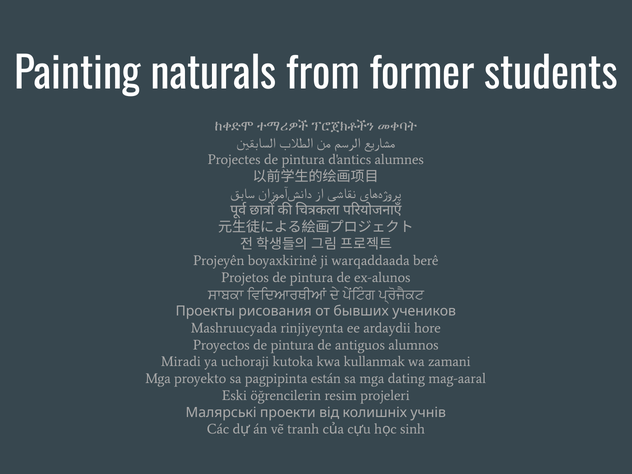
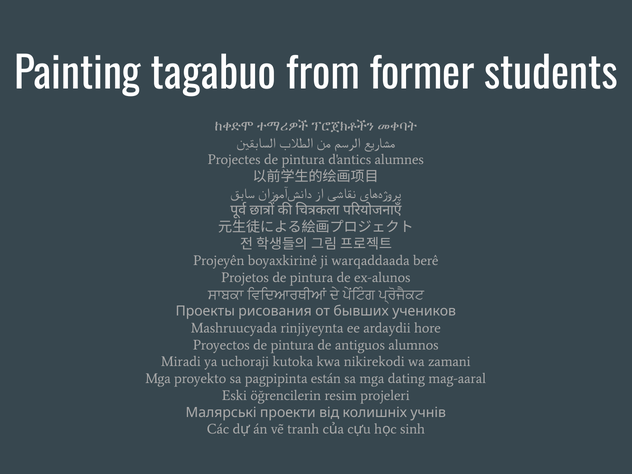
naturals: naturals -> tagabuo
kullanmak: kullanmak -> nikirekodi
